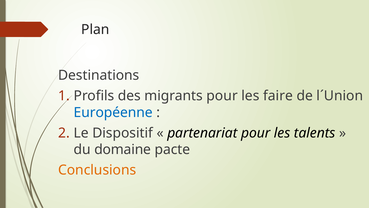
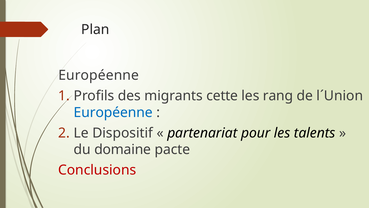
Destinations at (99, 75): Destinations -> Européenne
migrants pour: pour -> cette
faire: faire -> rang
Conclusions colour: orange -> red
